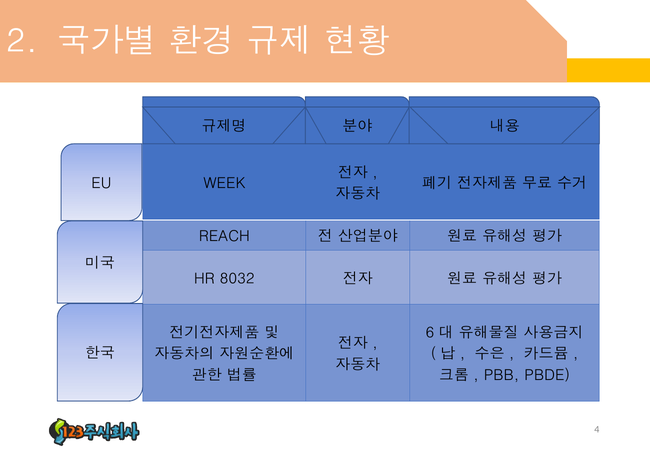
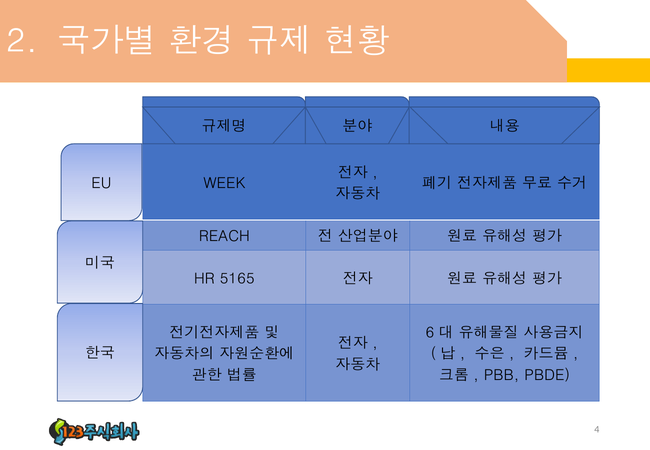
8032: 8032 -> 5165
